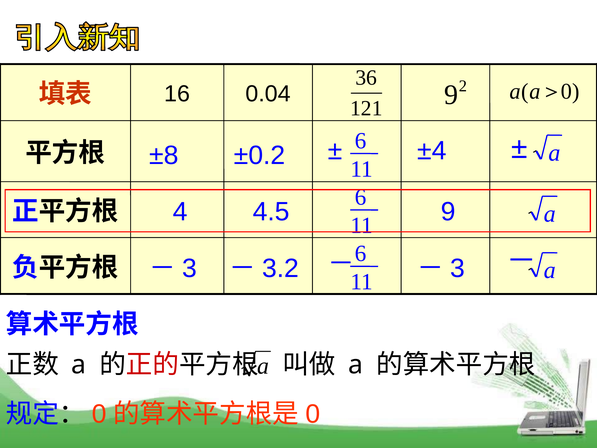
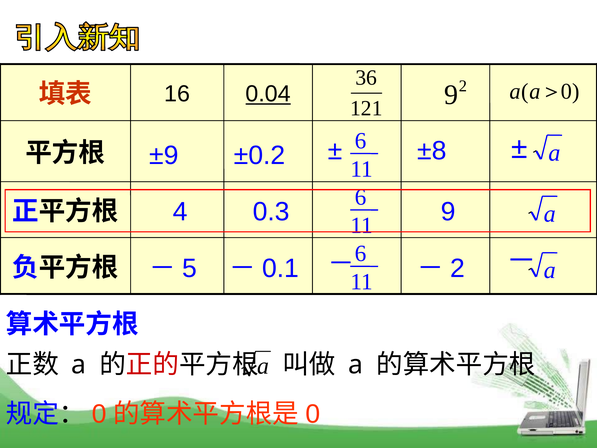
0.04 underline: none -> present
±4: ±4 -> ±8
±8: ±8 -> ±9
4.5: 4.5 -> 0.3
3 at (190, 268): 3 -> 5
3.2: 3.2 -> 0.1
3 at (458, 268): 3 -> 2
